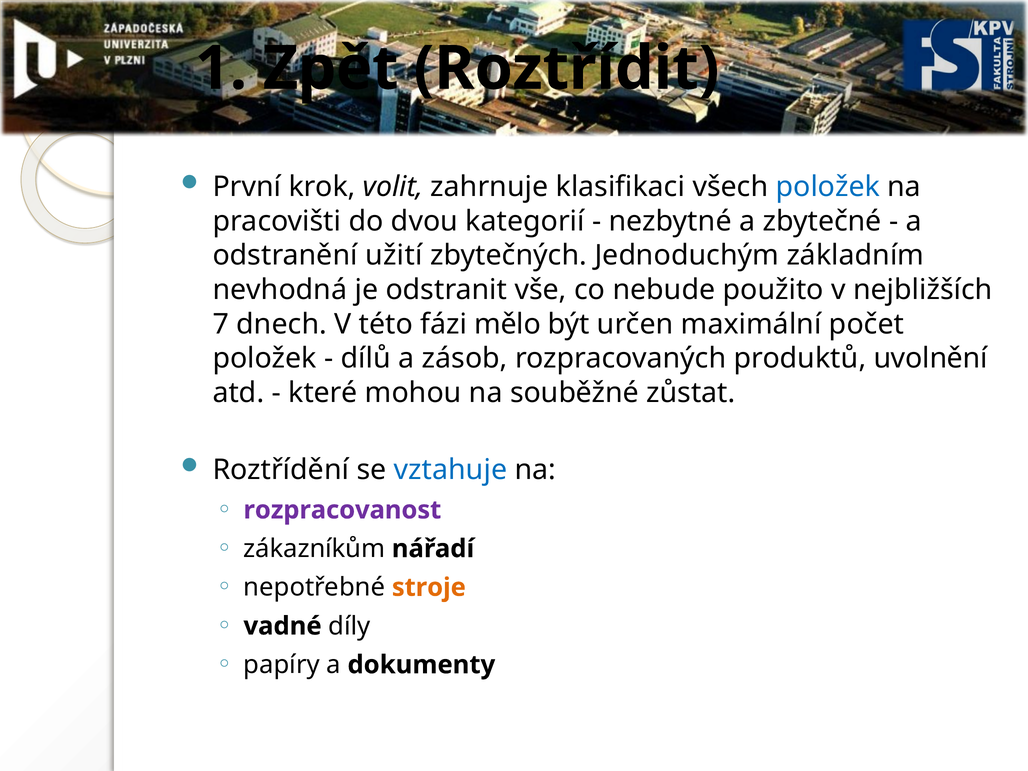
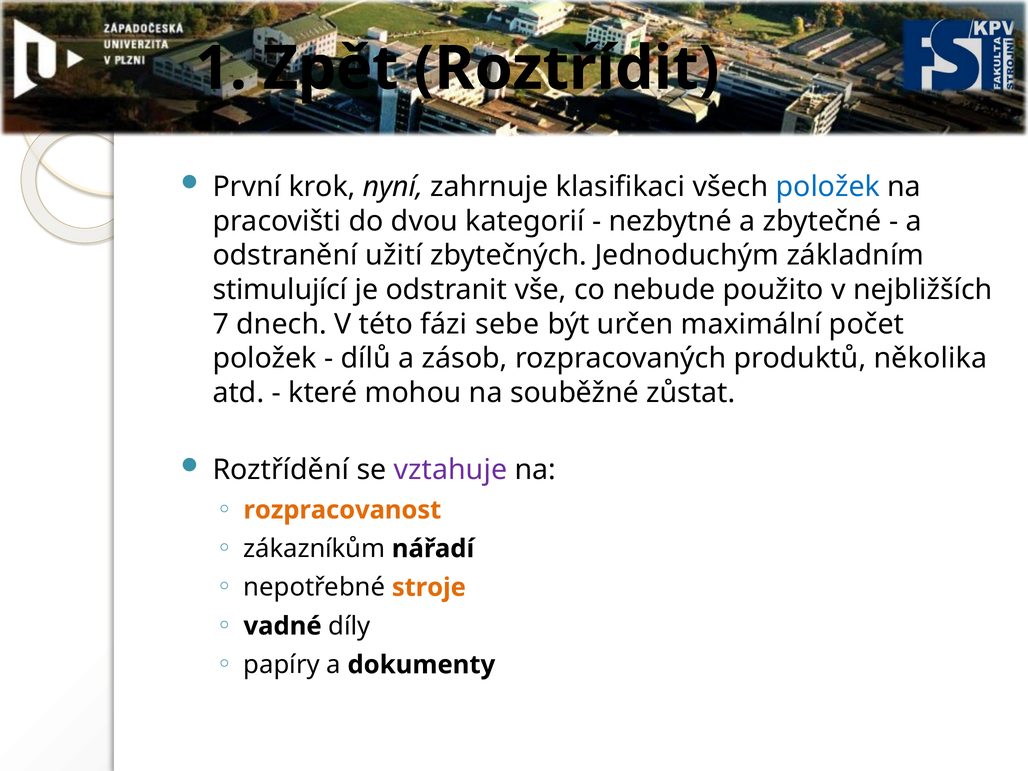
volit: volit -> nyní
nevhodná: nevhodná -> stimulující
mělo: mělo -> sebe
uvolnění: uvolnění -> několika
vztahuje colour: blue -> purple
rozpracovanost colour: purple -> orange
